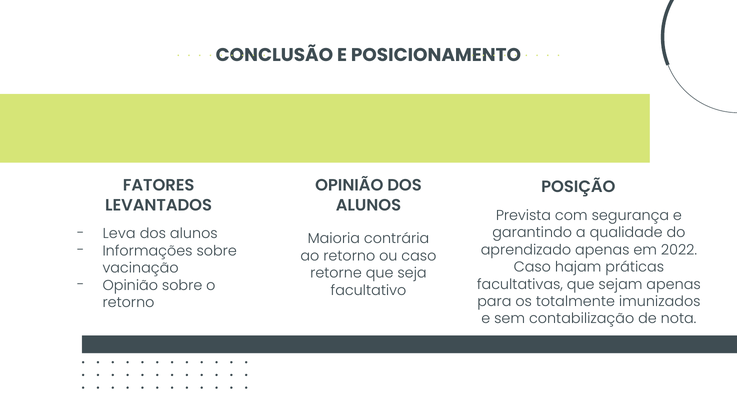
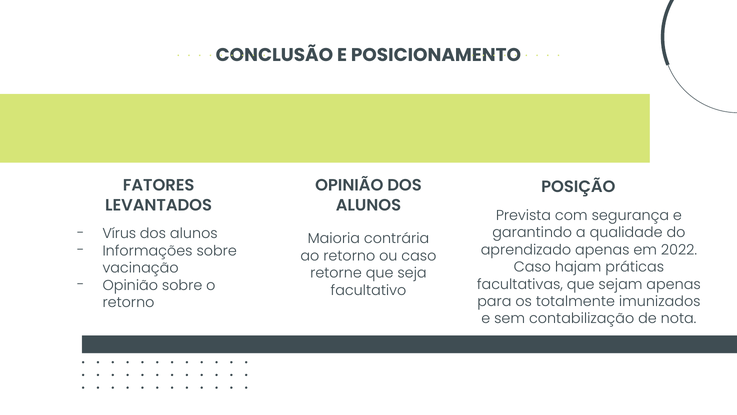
Leva: Leva -> Vírus
